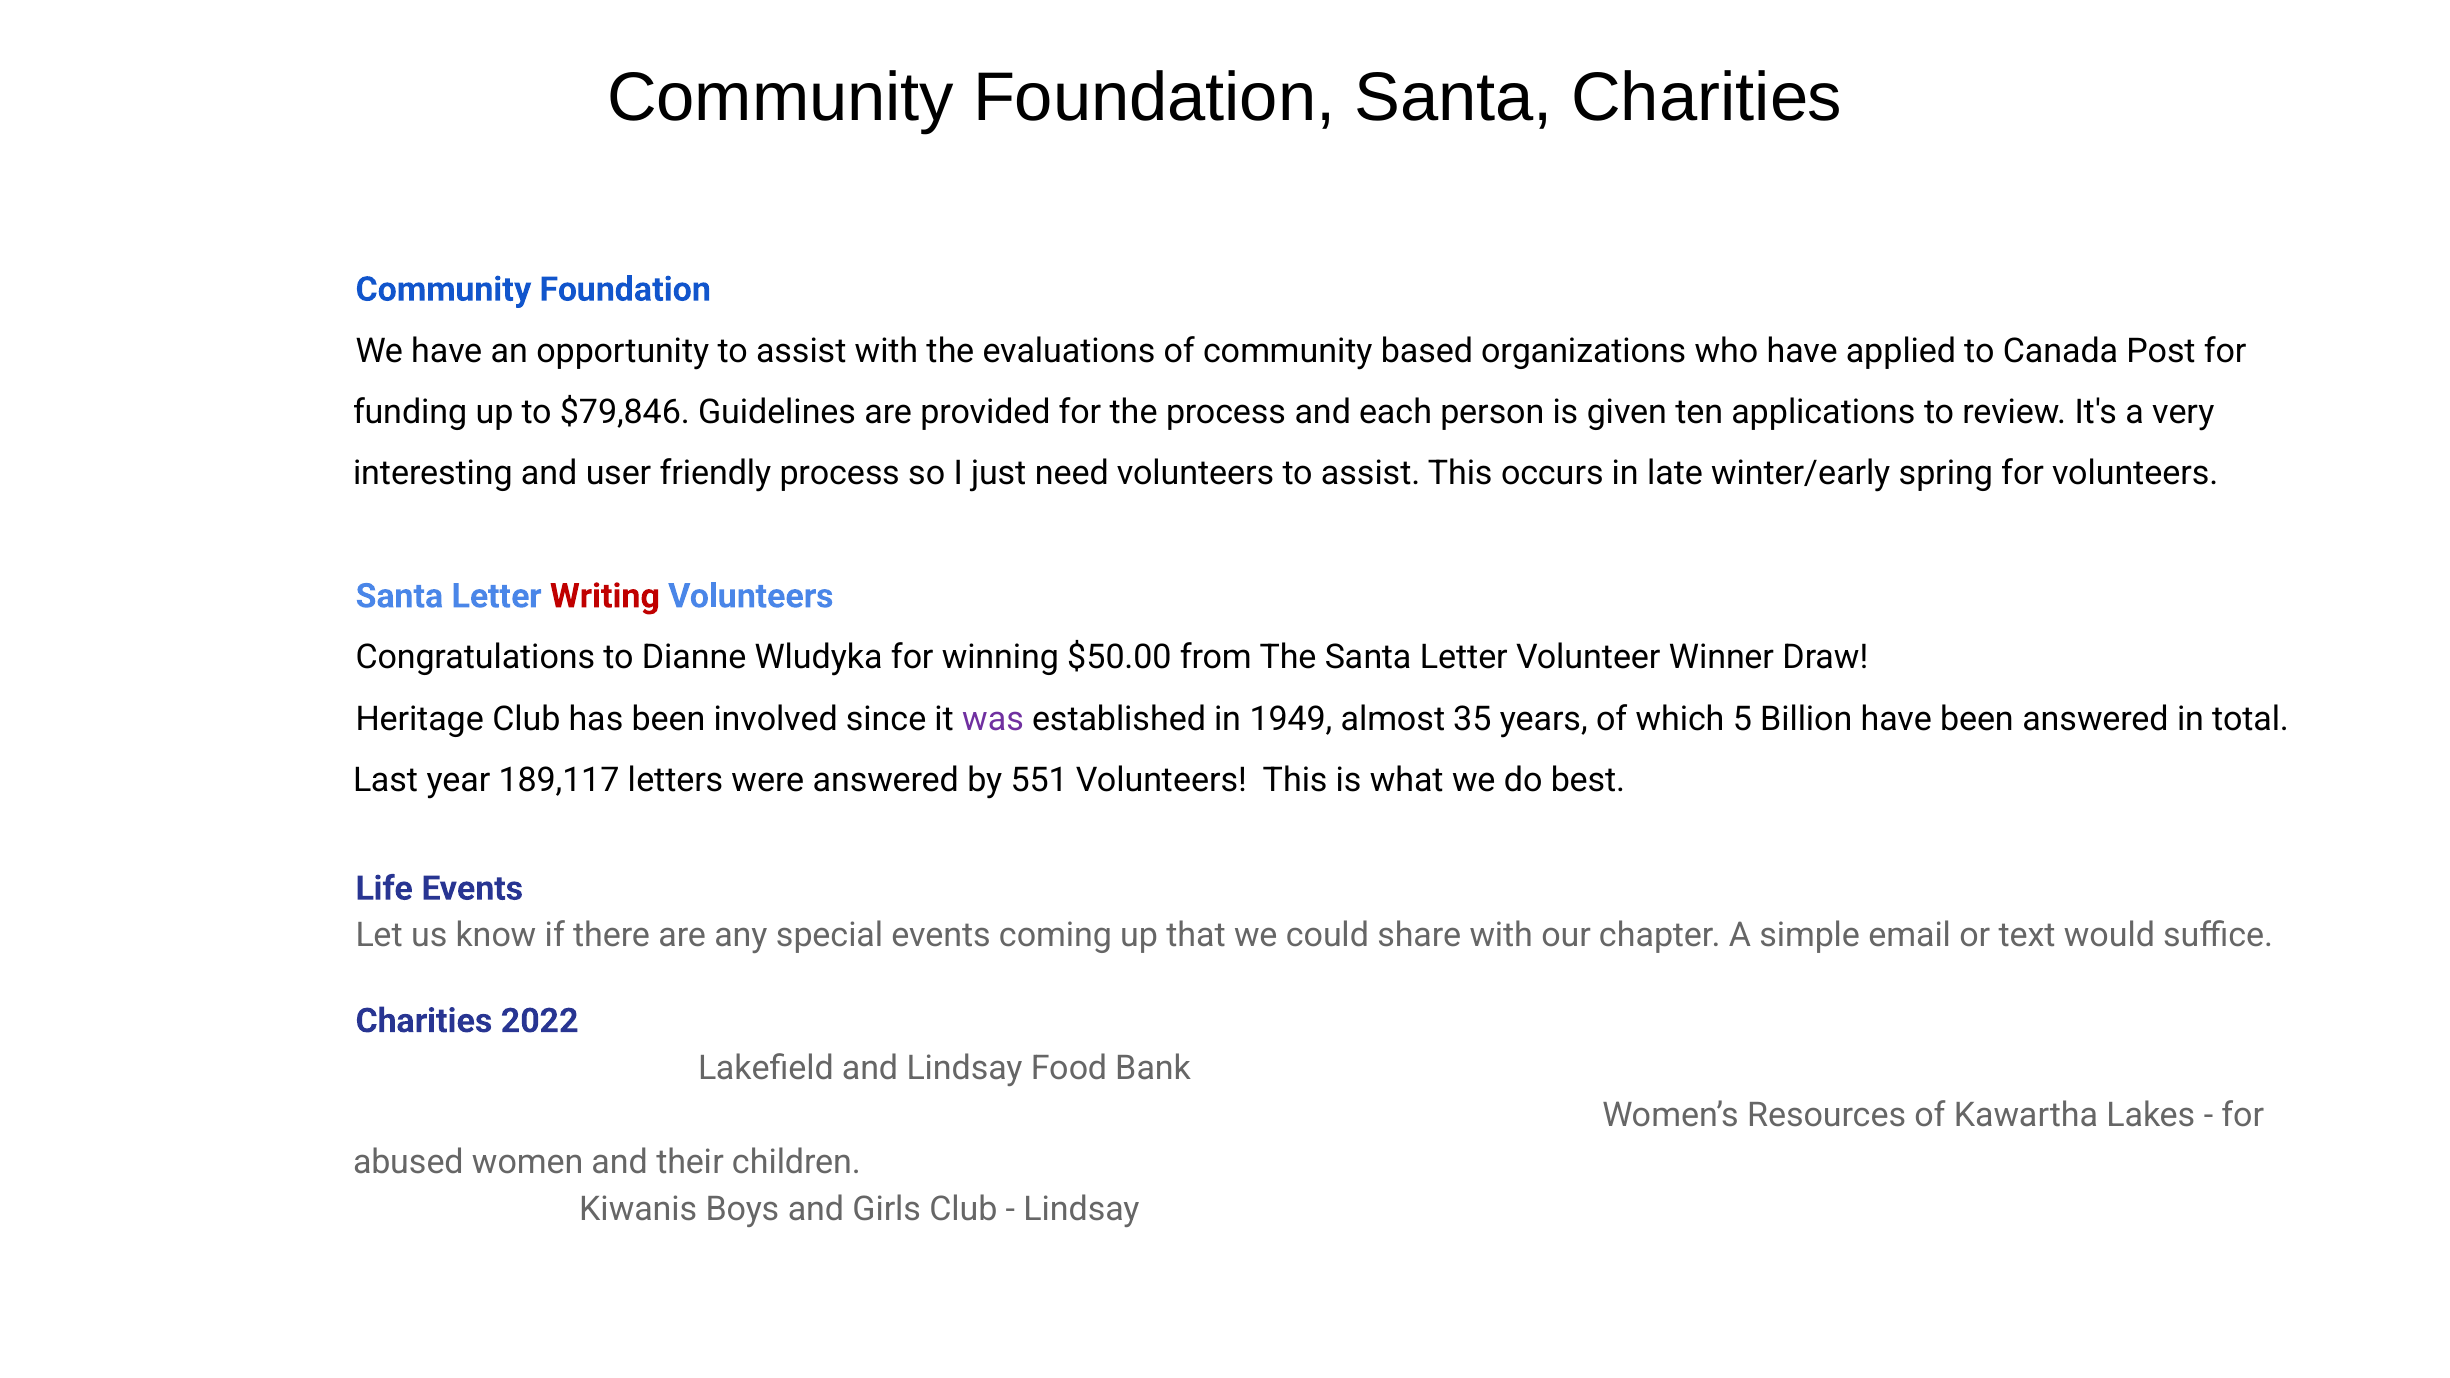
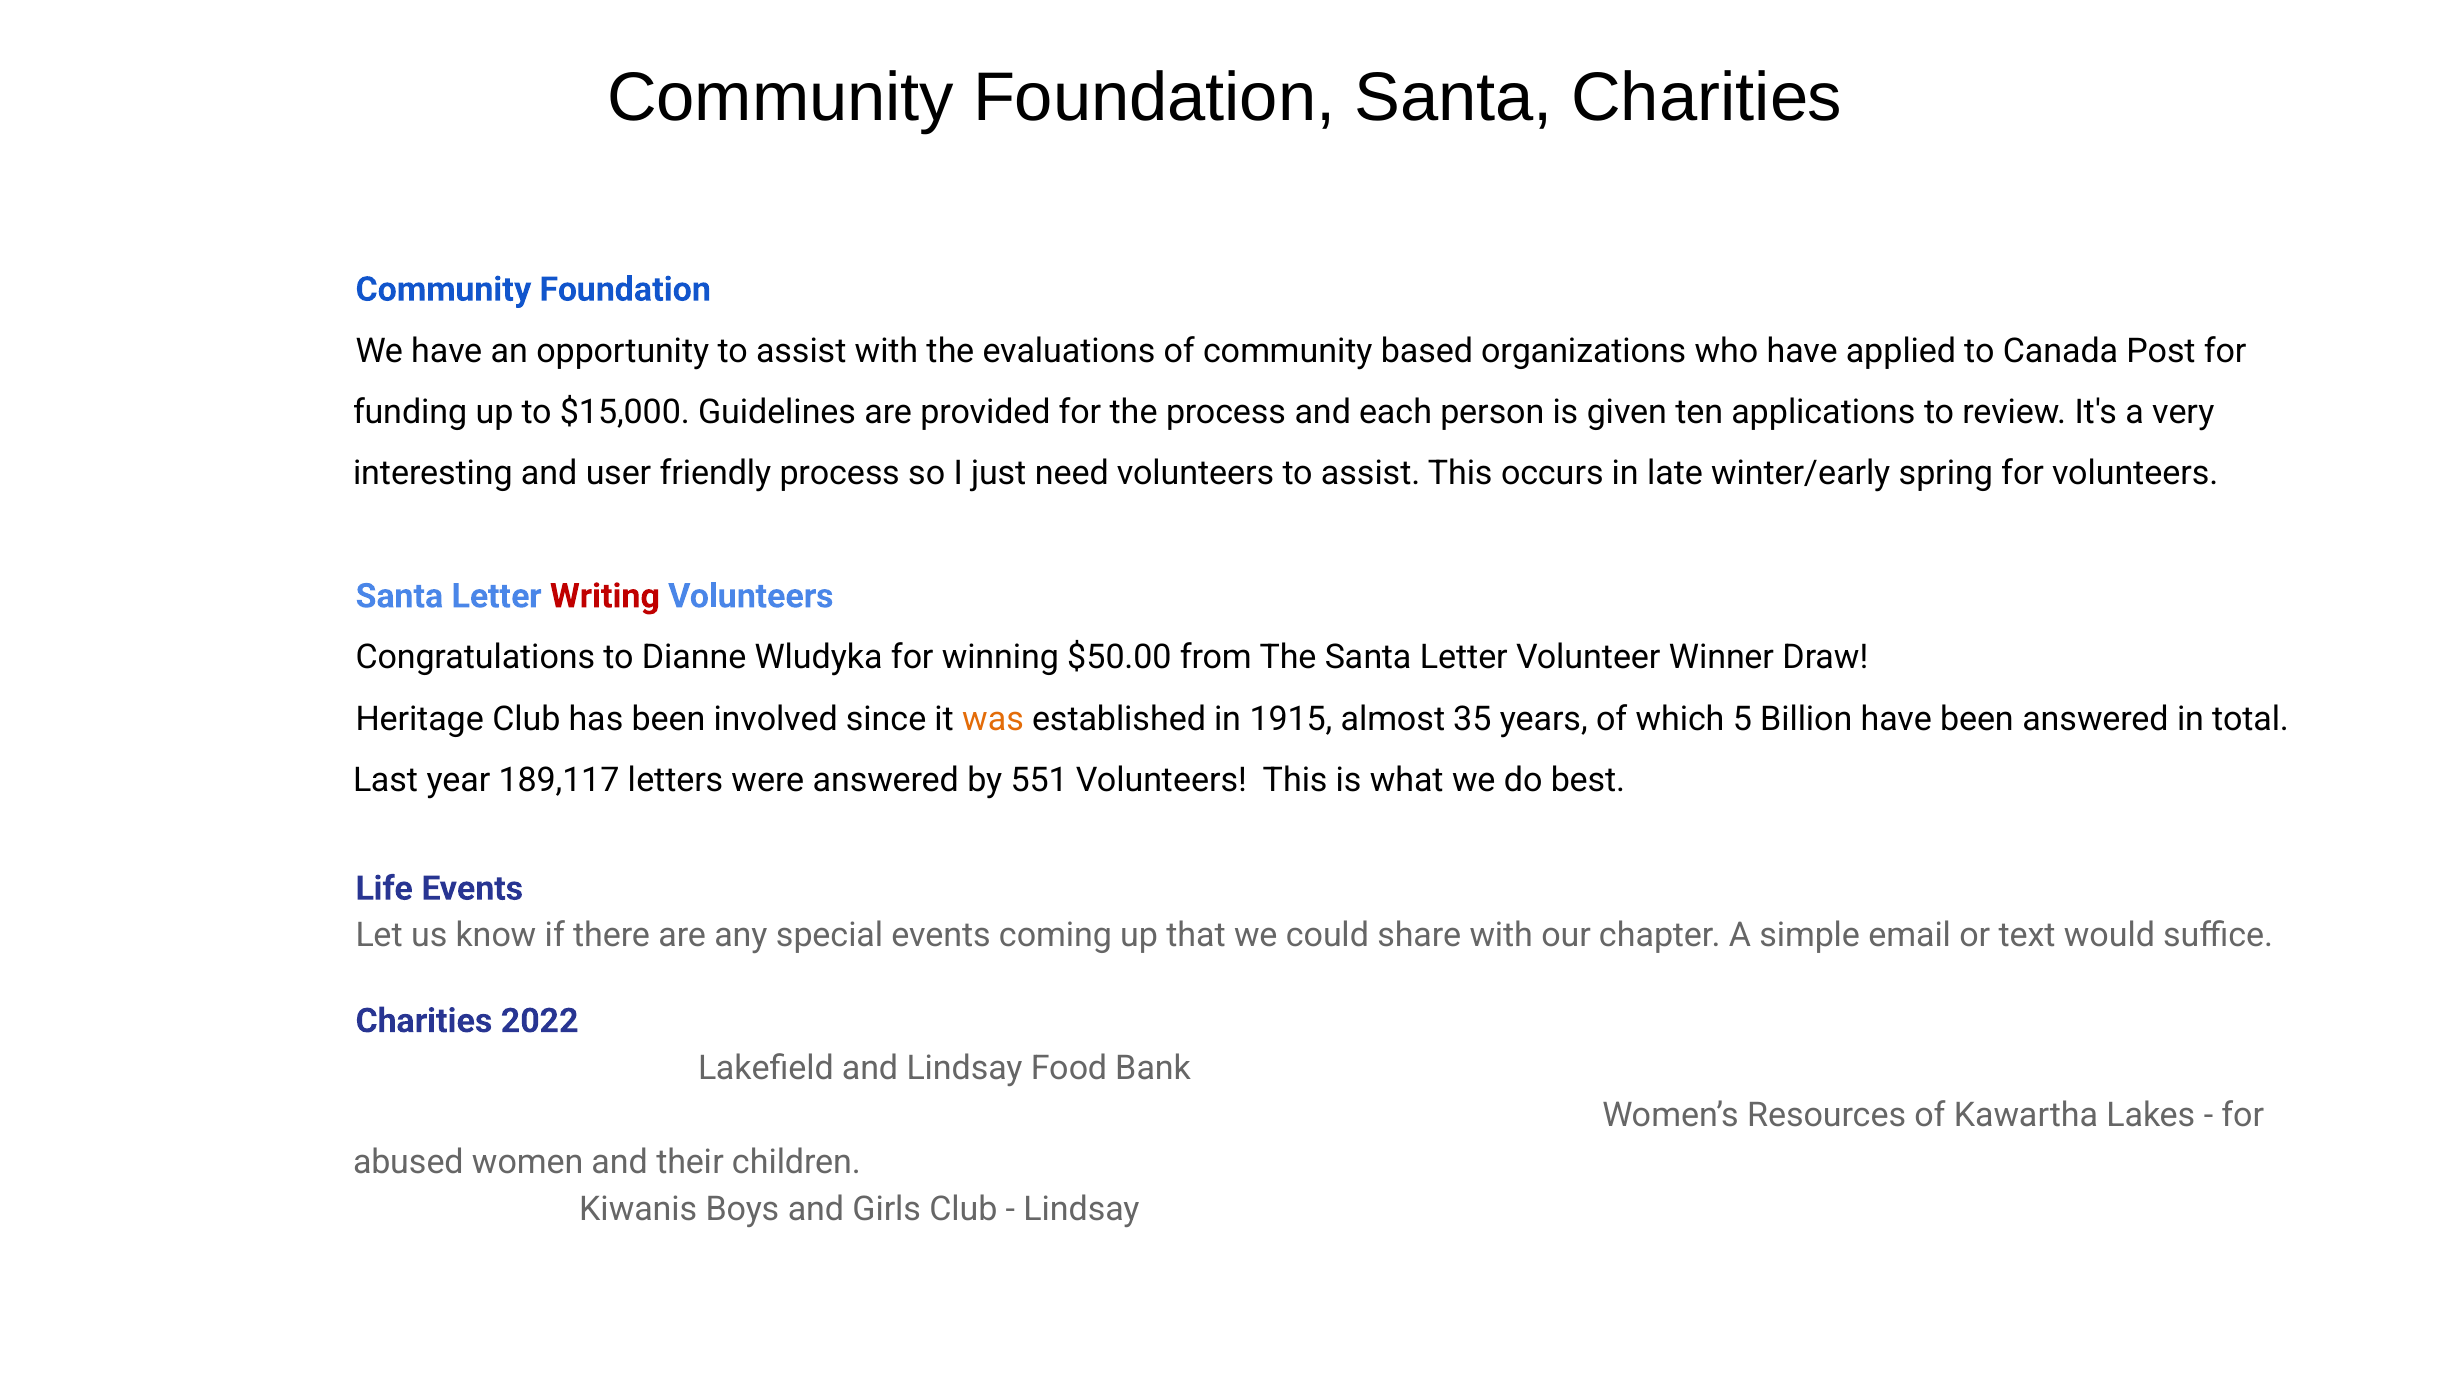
$79,846: $79,846 -> $15,000
was colour: purple -> orange
1949: 1949 -> 1915
